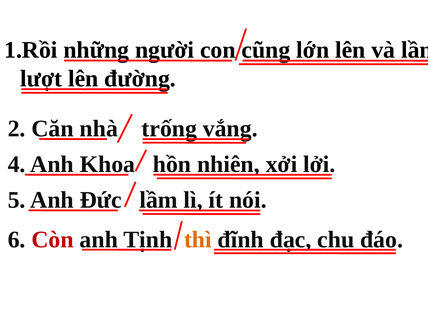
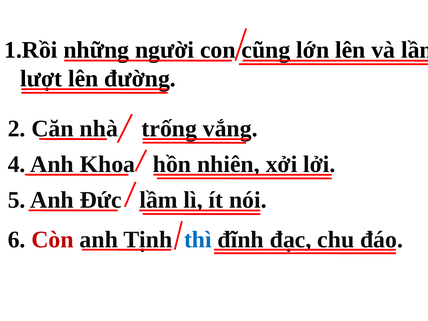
thì colour: orange -> blue
